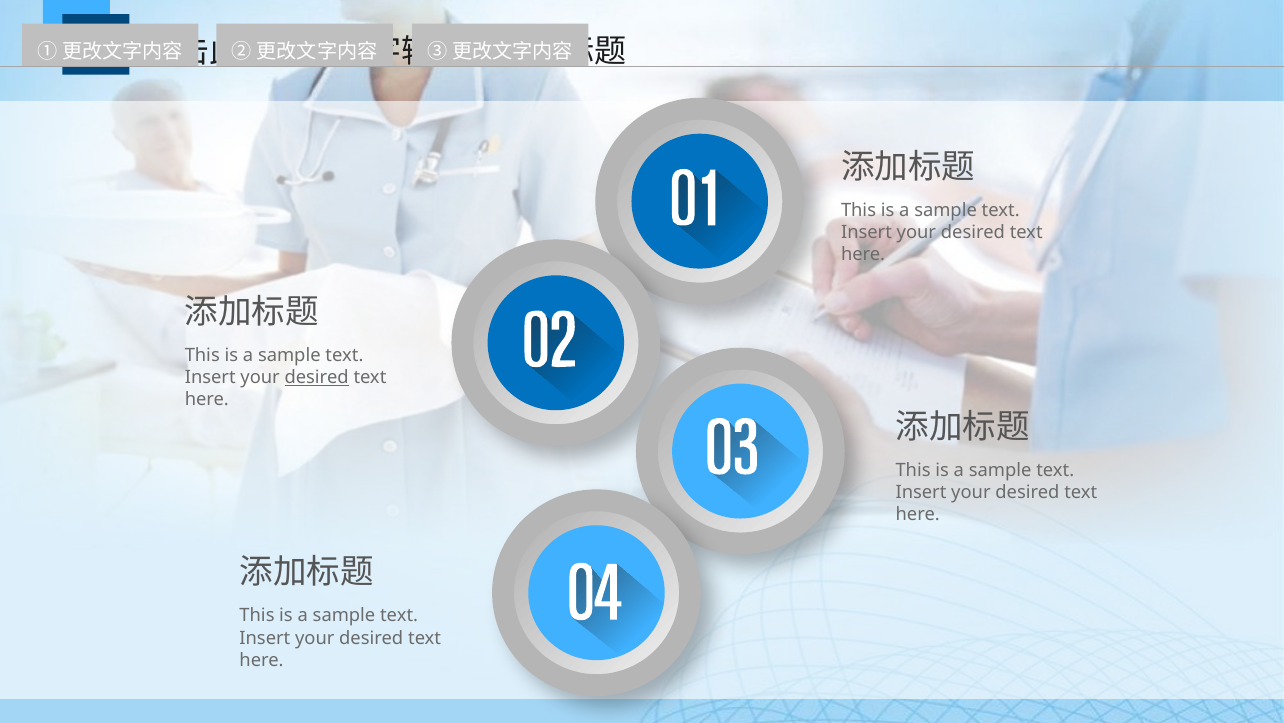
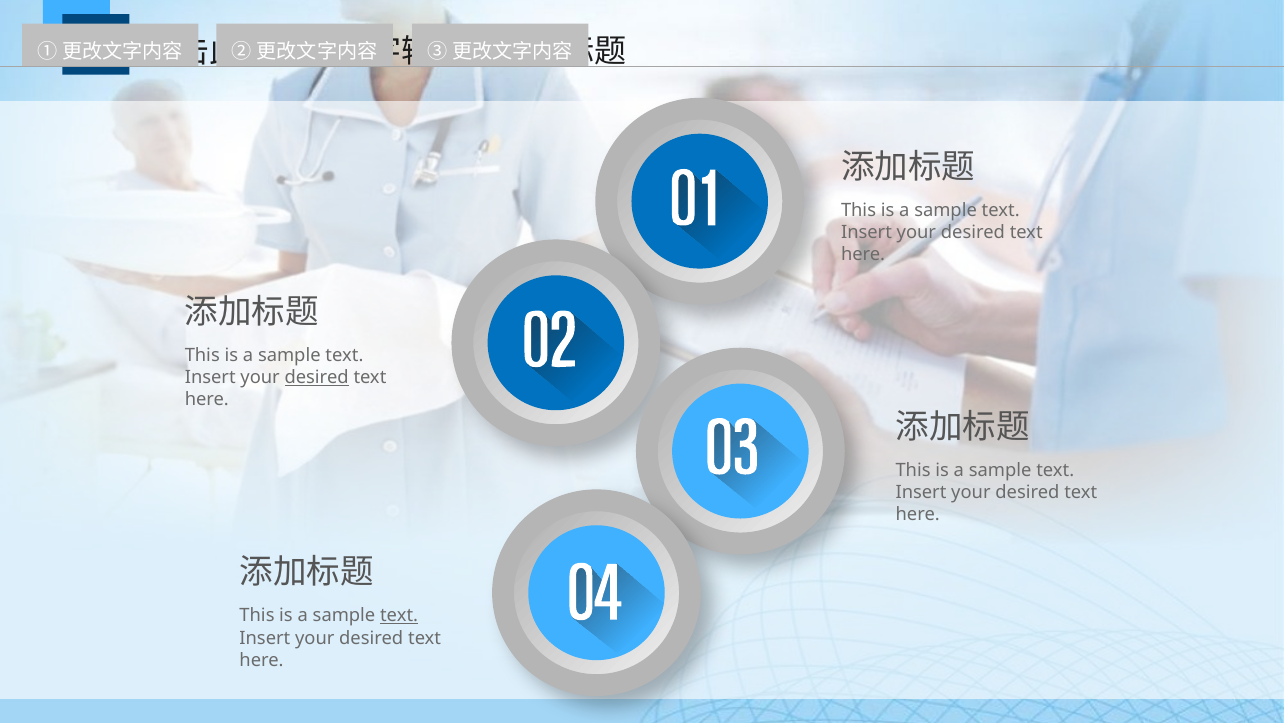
text at (399, 615) underline: none -> present
